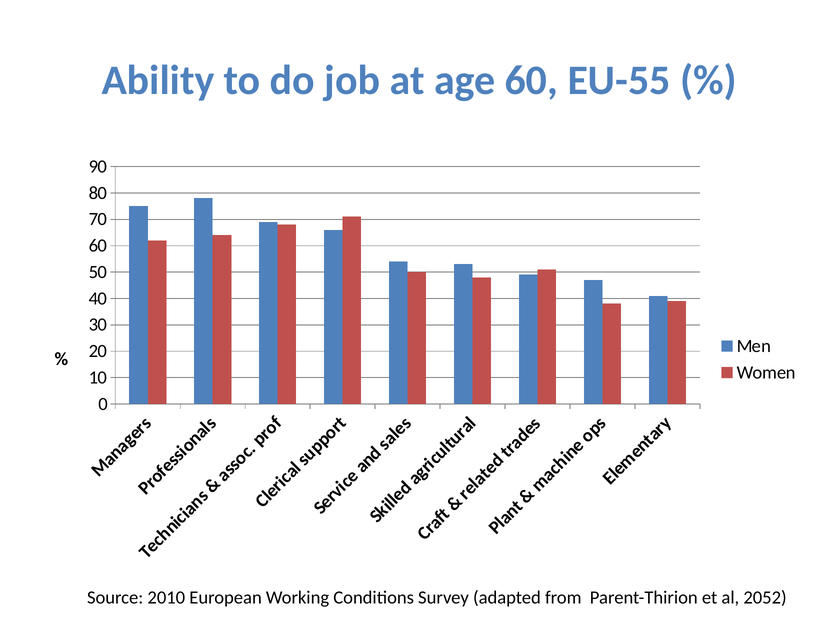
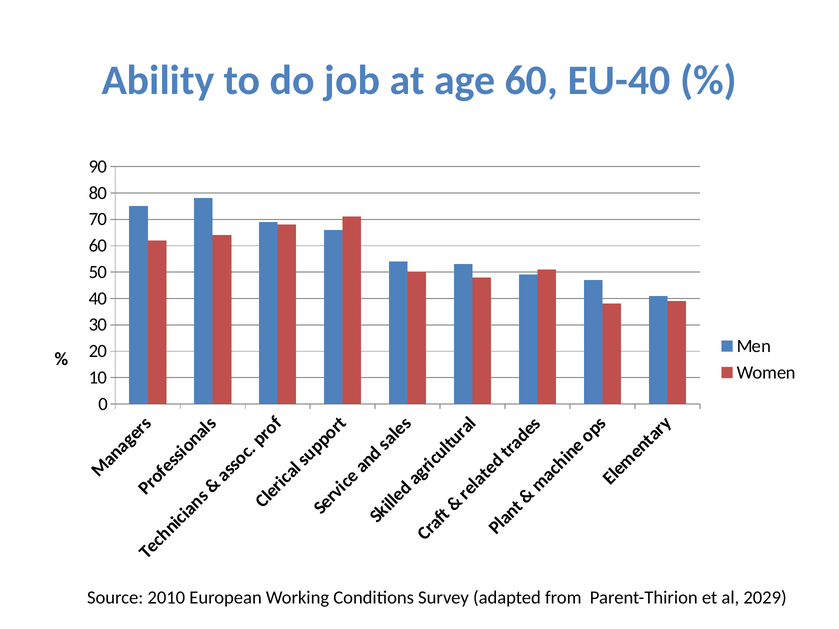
EU-55: EU-55 -> EU-40
2052: 2052 -> 2029
